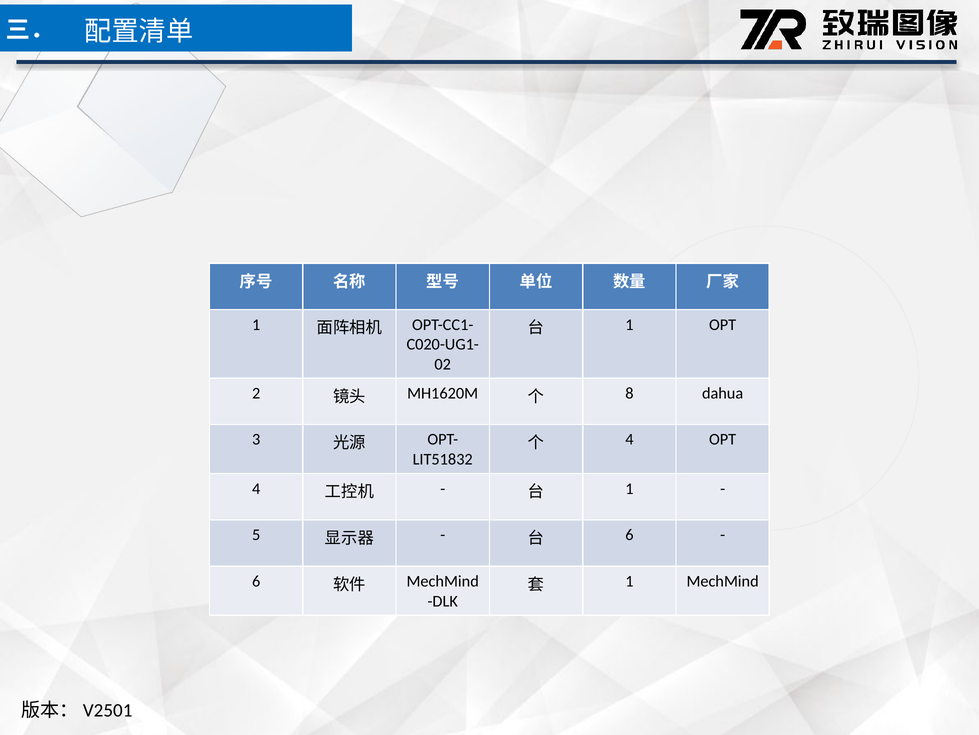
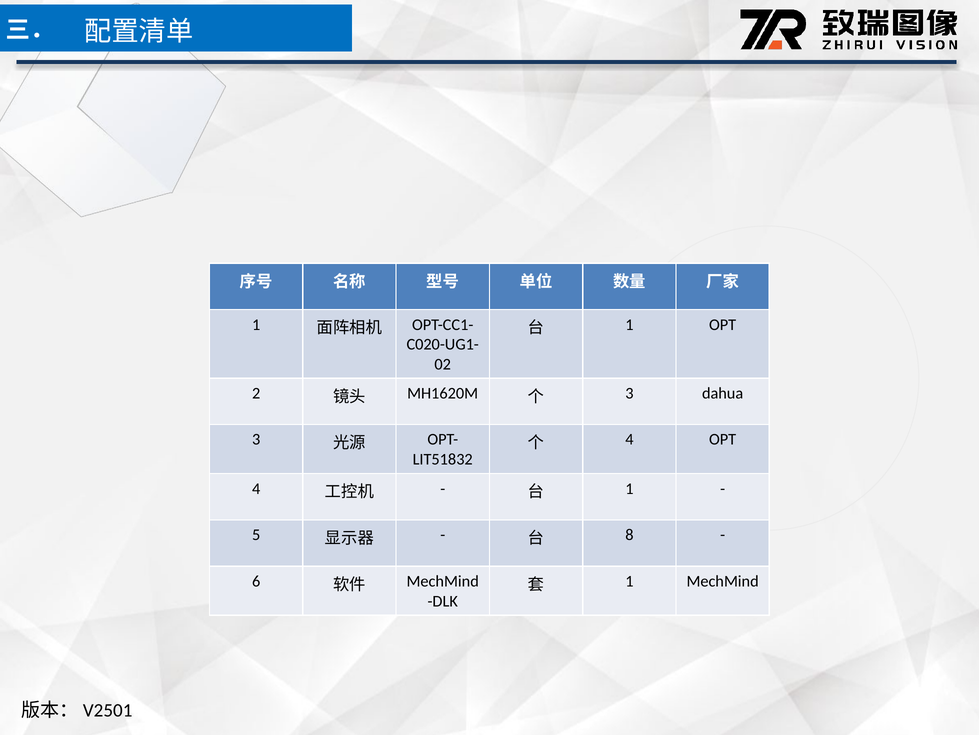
8 at (629, 393): 8 -> 3
6 at (629, 534): 6 -> 8
